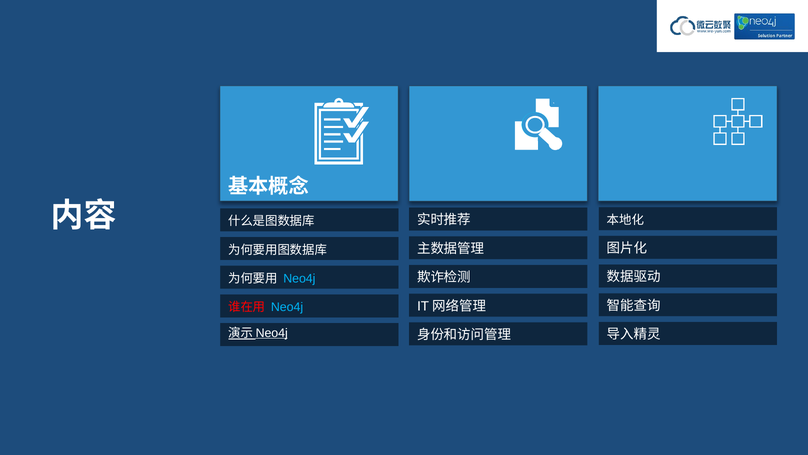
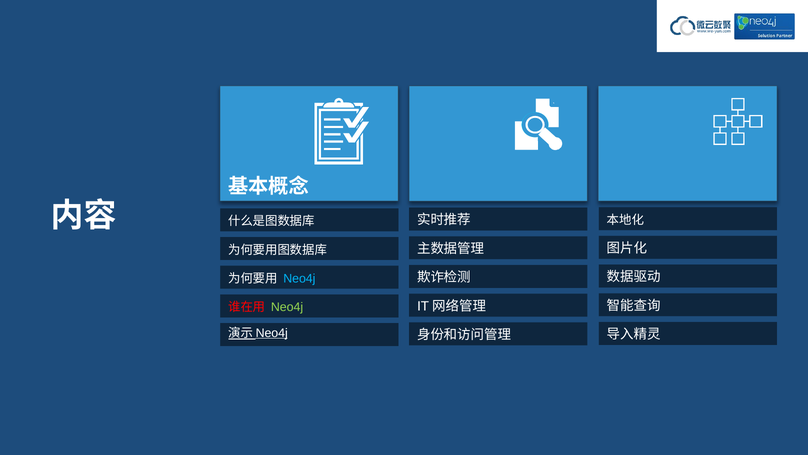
Neo4j at (287, 307) colour: light blue -> light green
